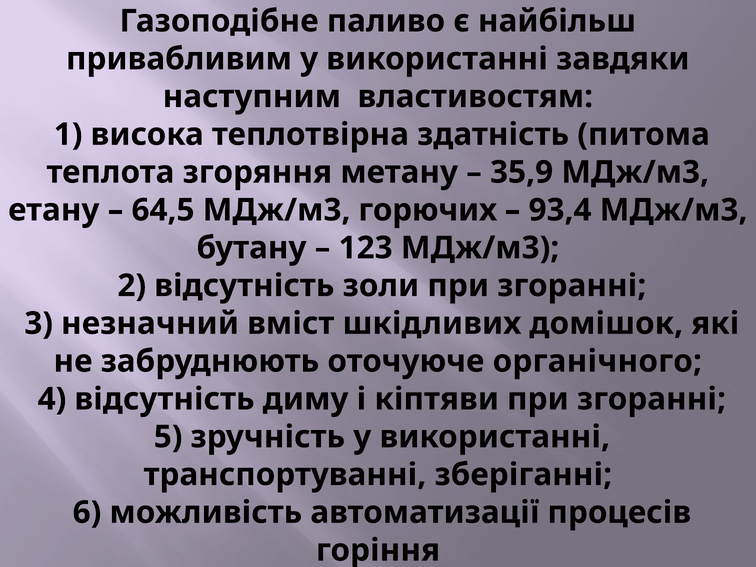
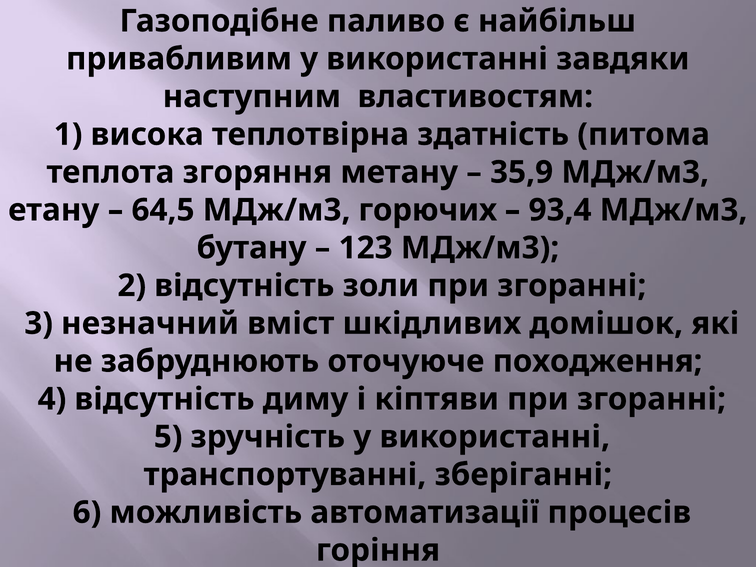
органічного: органічного -> походження
